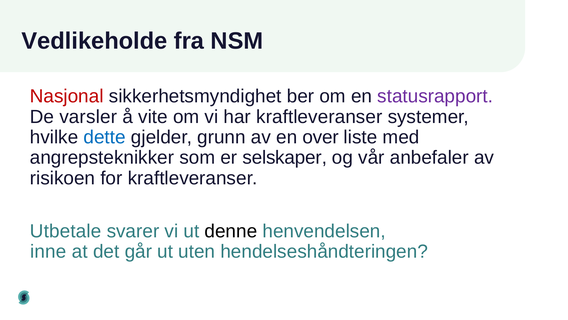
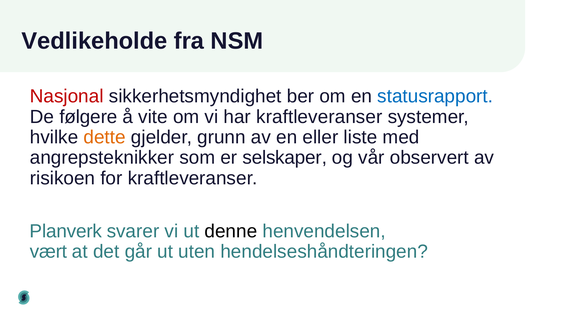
statusrapport colour: purple -> blue
varsler: varsler -> følgere
dette colour: blue -> orange
over: over -> eller
anbefaler: anbefaler -> observert
Utbetale: Utbetale -> Planverk
inne: inne -> vært
